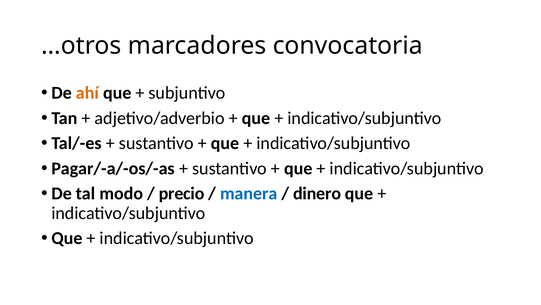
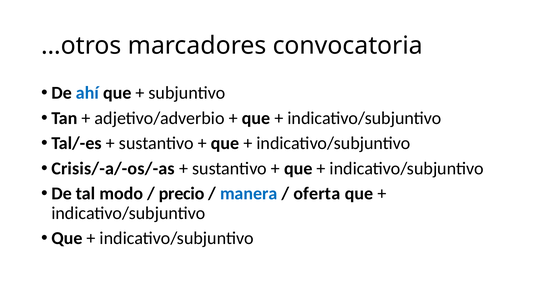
ahí colour: orange -> blue
Pagar/-a/-os/-as: Pagar/-a/-os/-as -> Crisis/-a/-os/-as
dinero: dinero -> oferta
